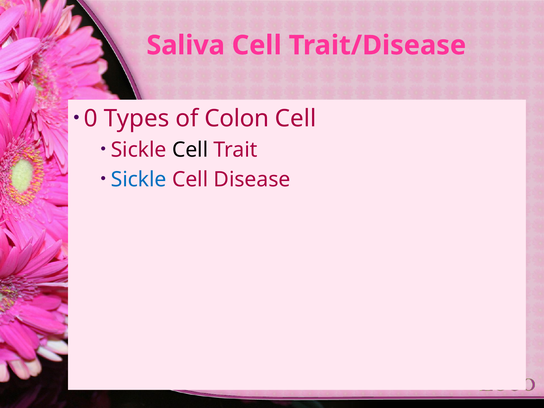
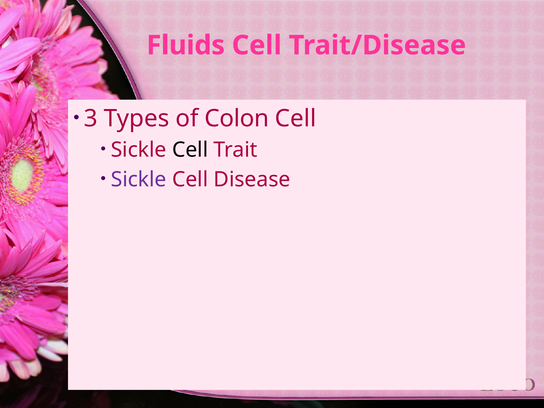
Saliva: Saliva -> Fluids
0: 0 -> 3
Sickle at (139, 180) colour: blue -> purple
